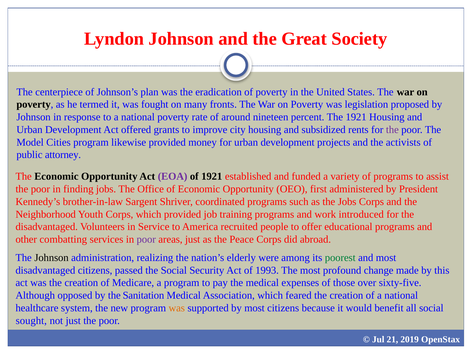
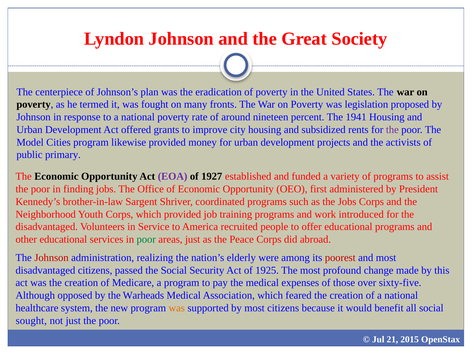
The 1921: 1921 -> 1941
attorney: attorney -> primary
of 1921: 1921 -> 1927
other combatting: combatting -> educational
poor at (146, 239) colour: purple -> green
Johnson at (51, 258) colour: black -> red
poorest colour: green -> red
1993: 1993 -> 1925
Sanitation: Sanitation -> Warheads
2019: 2019 -> 2015
